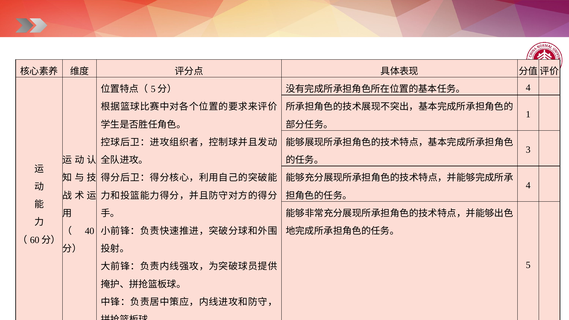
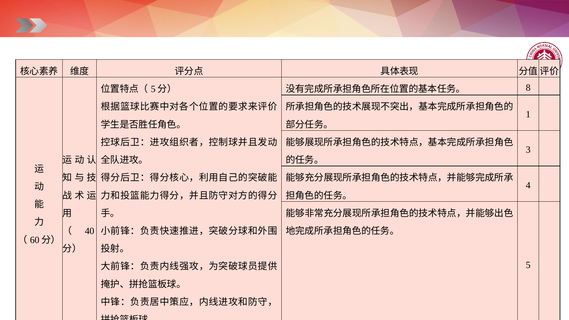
4 at (528, 88): 4 -> 8
